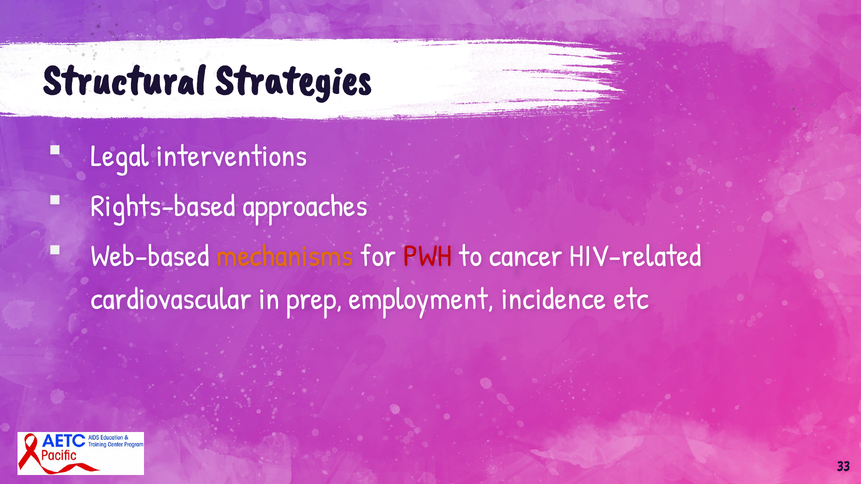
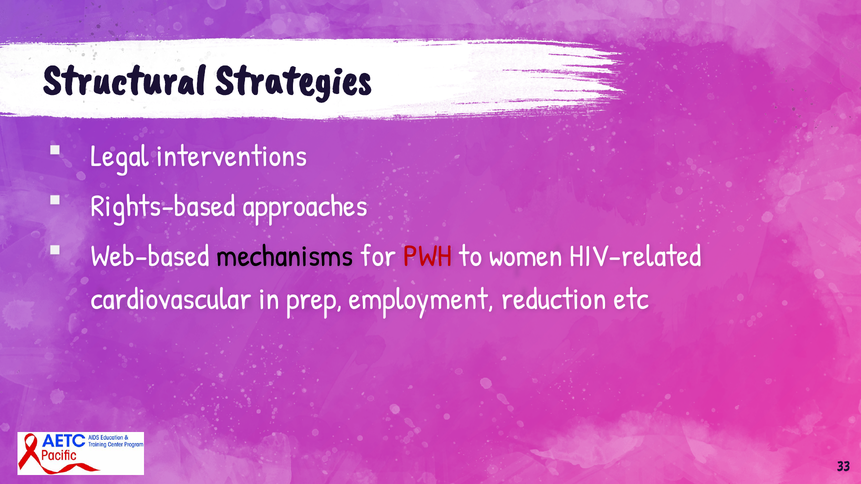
mechanisms colour: orange -> black
cancer: cancer -> women
incidence: incidence -> reduction
